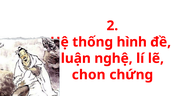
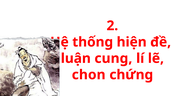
hình: hình -> hiện
nghệ: nghệ -> cung
